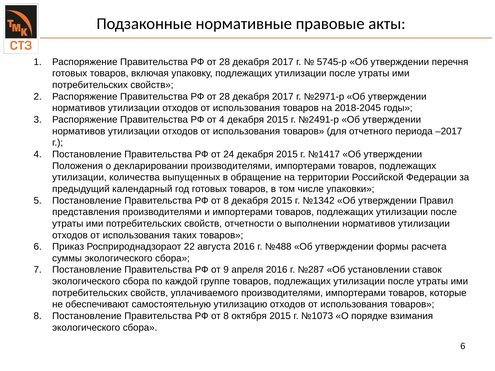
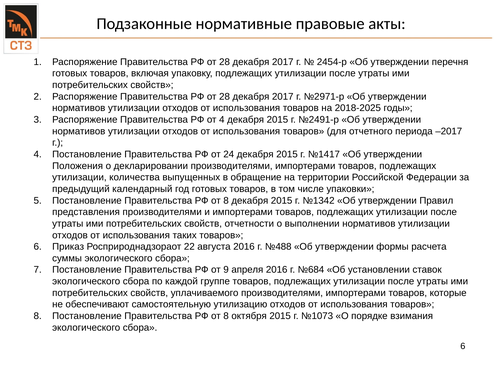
5745-р: 5745-р -> 2454-р
2018-2045: 2018-2045 -> 2018-2025
№287: №287 -> №684
